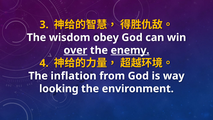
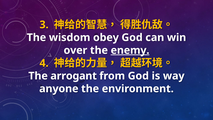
over underline: present -> none
inflation: inflation -> arrogant
looking: looking -> anyone
